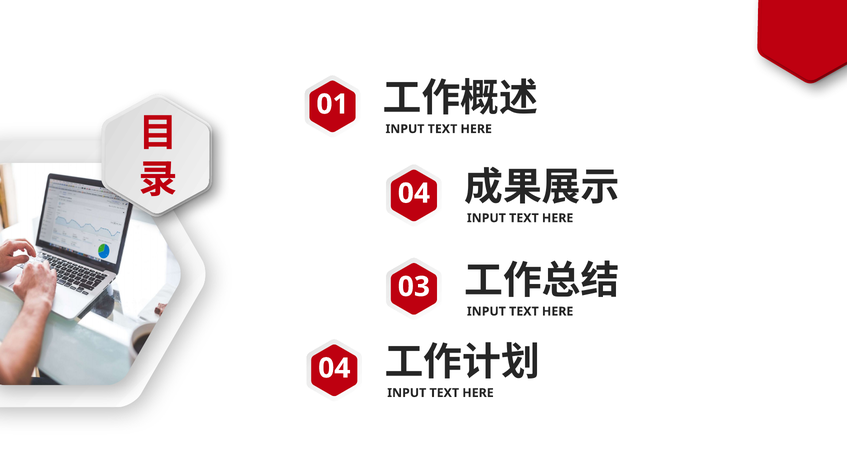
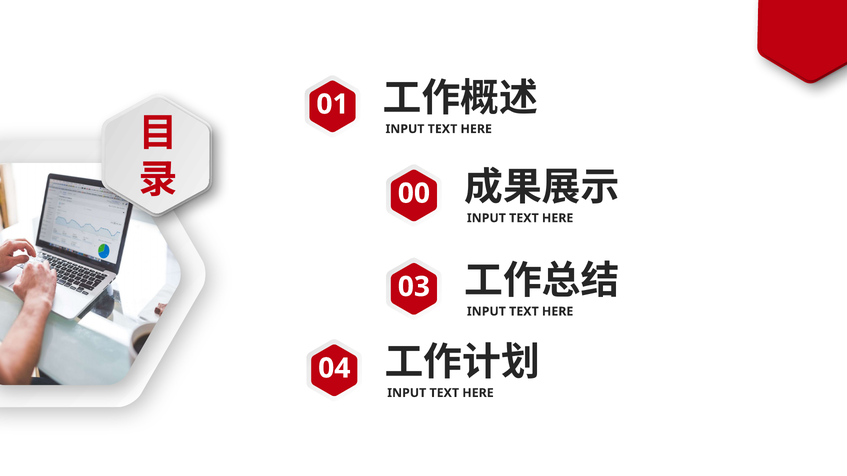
04 at (414, 194): 04 -> 00
